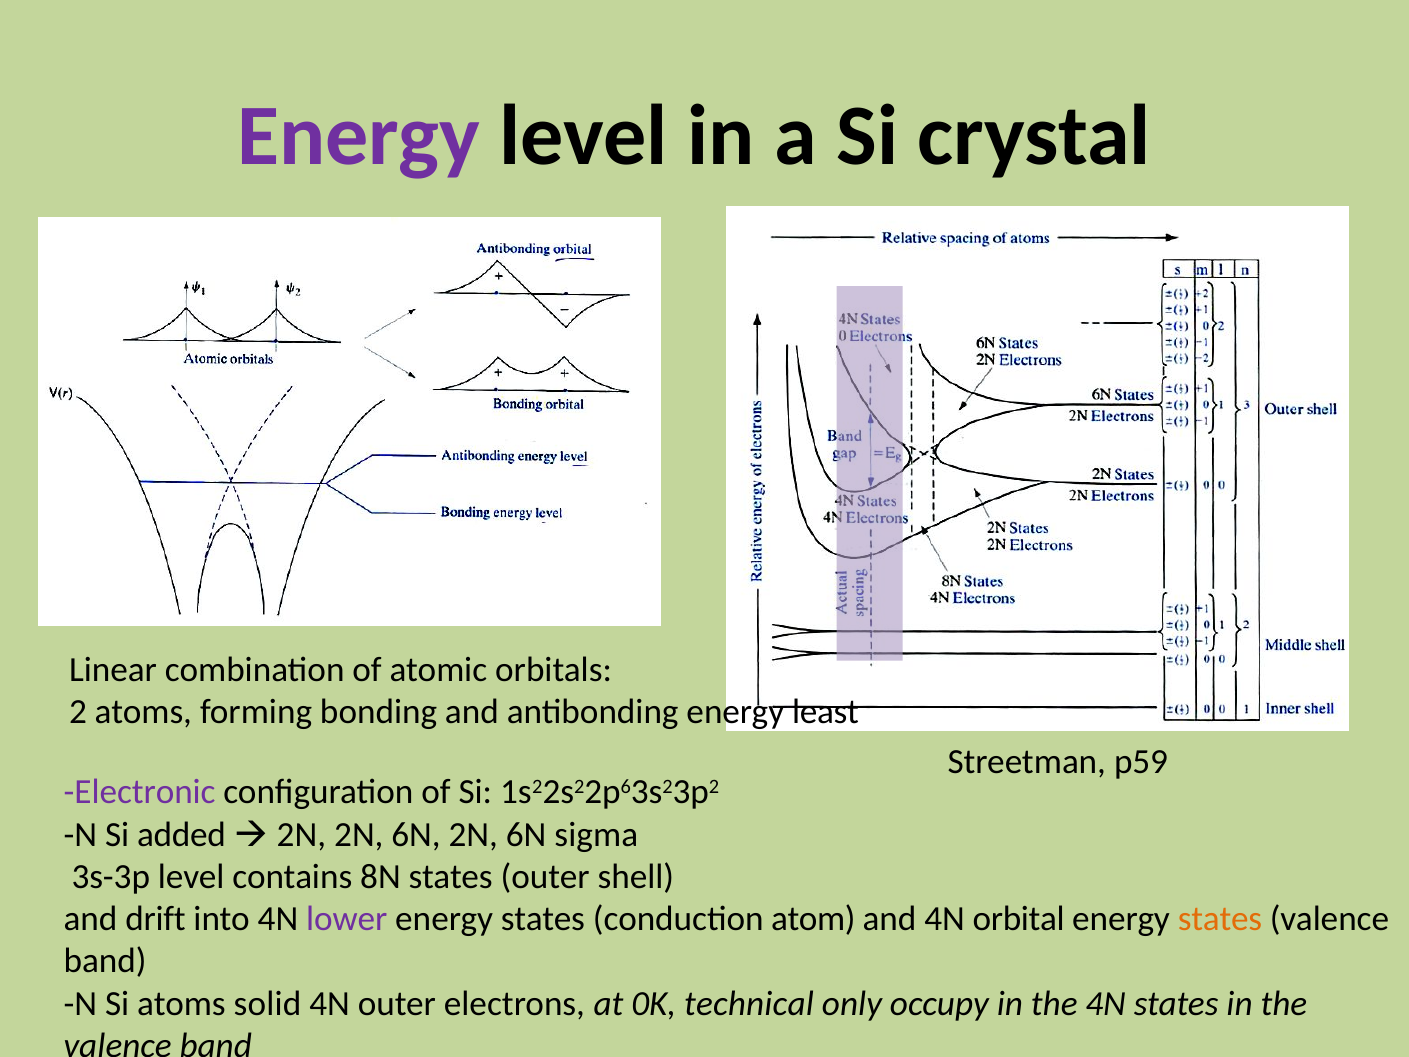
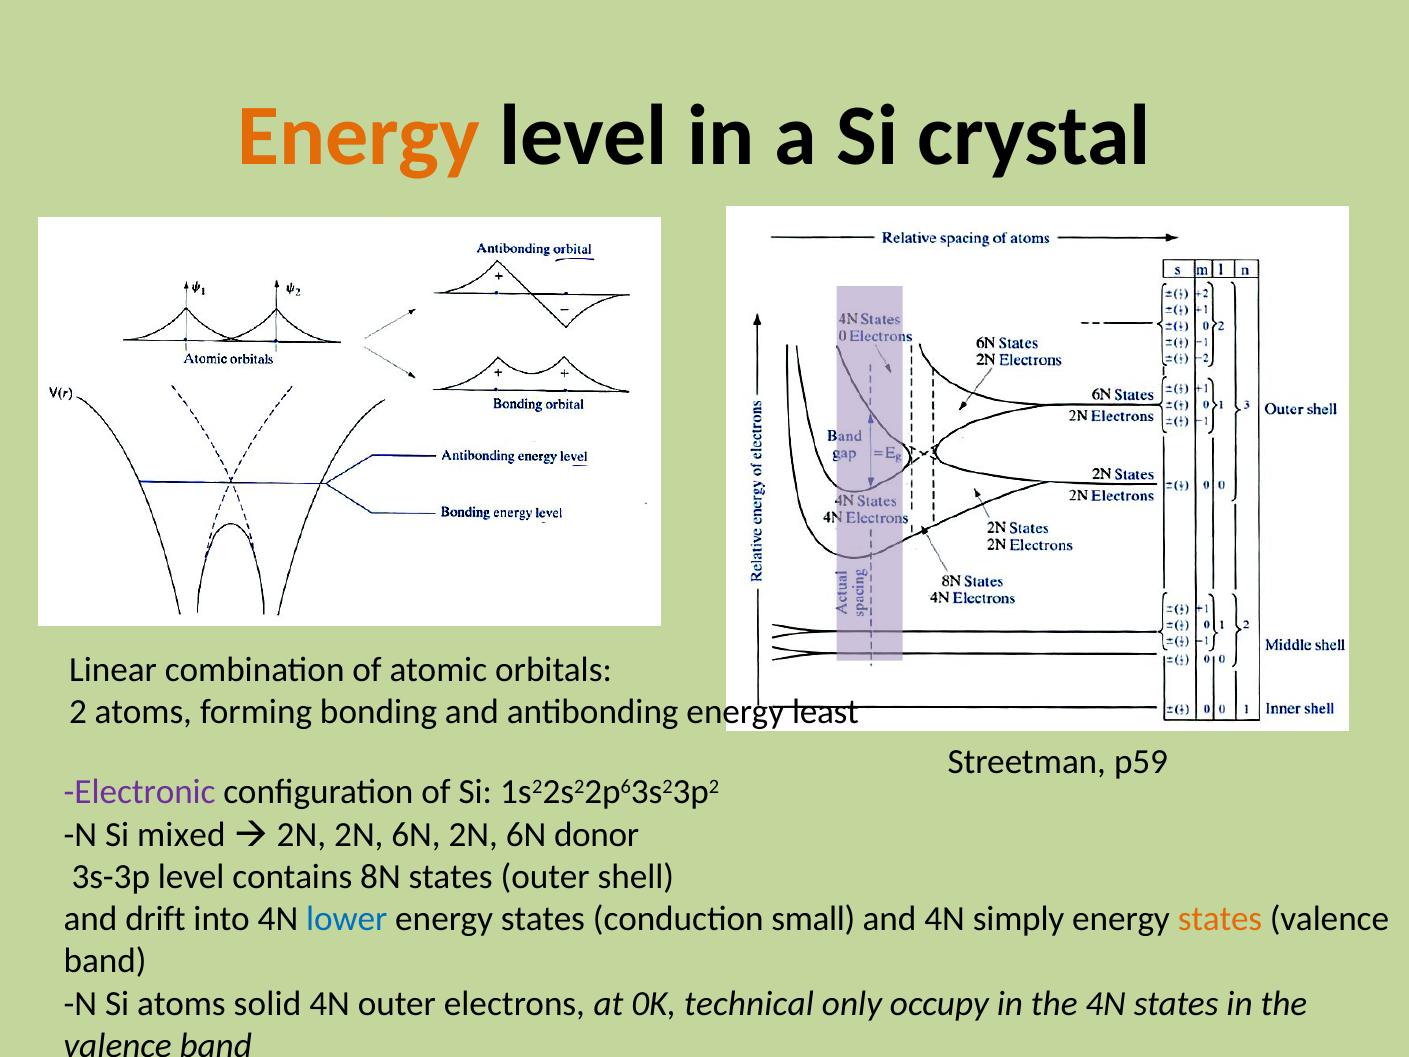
Energy at (359, 136) colour: purple -> orange
added: added -> mixed
sigma: sigma -> donor
lower colour: purple -> blue
atom: atom -> small
orbital: orbital -> simply
